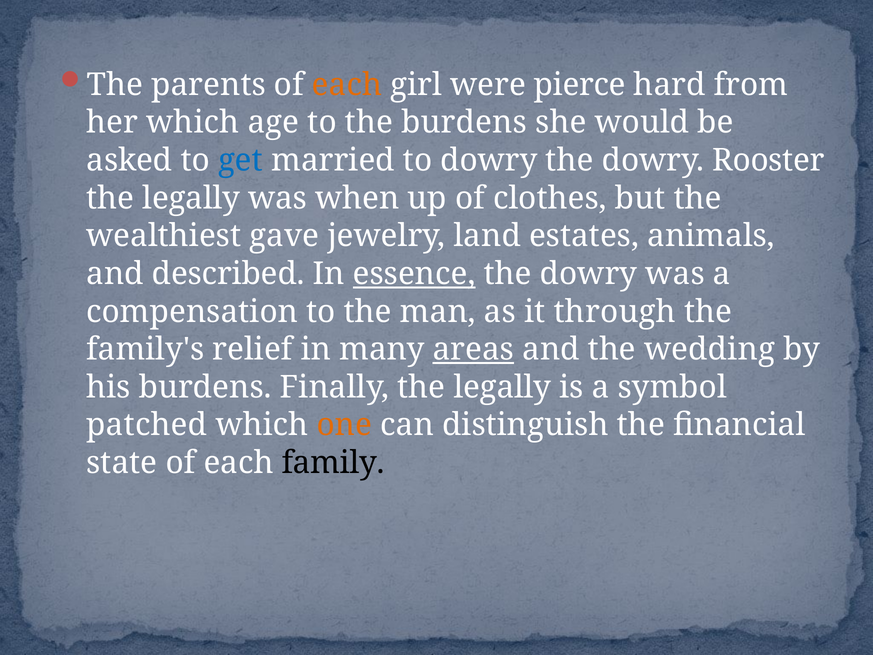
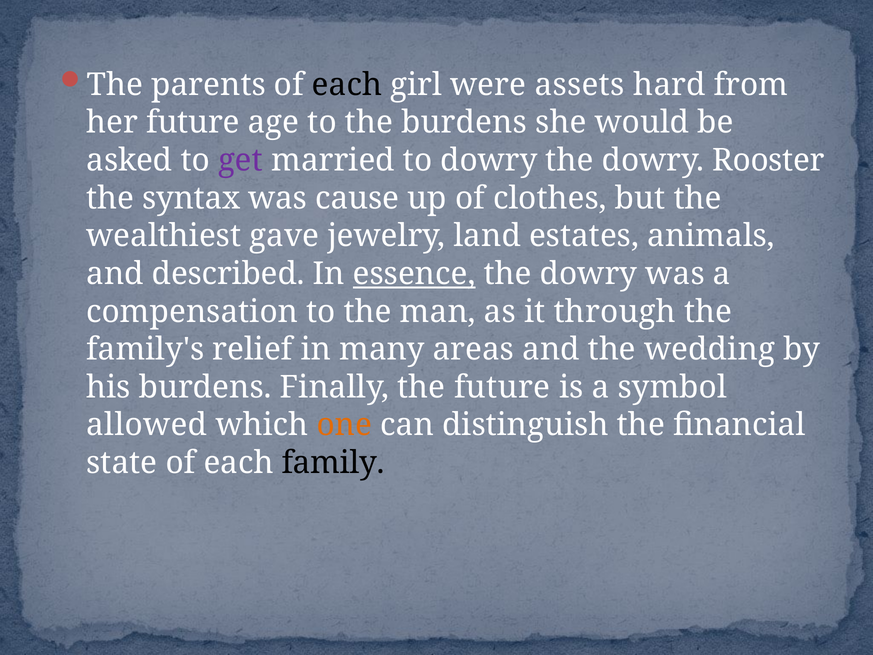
each at (347, 85) colour: orange -> black
pierce: pierce -> assets
her which: which -> future
get colour: blue -> purple
legally at (191, 198): legally -> syntax
when: when -> cause
areas underline: present -> none
Finally the legally: legally -> future
patched: patched -> allowed
